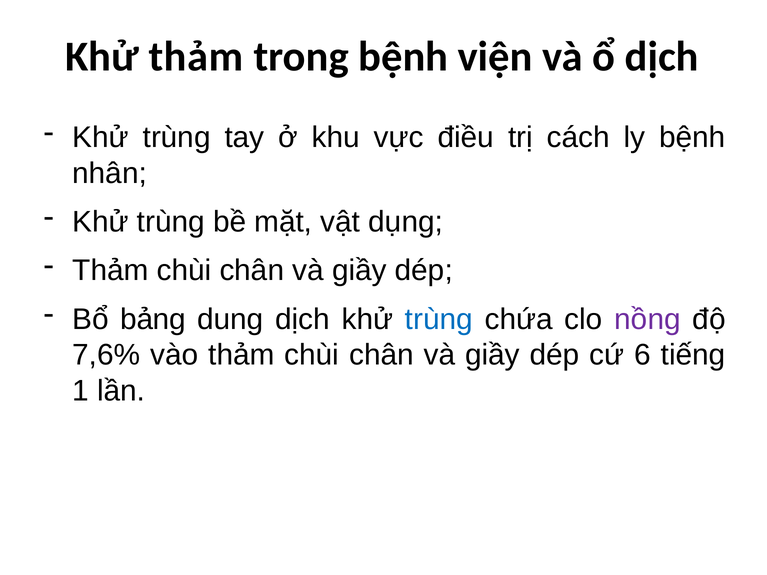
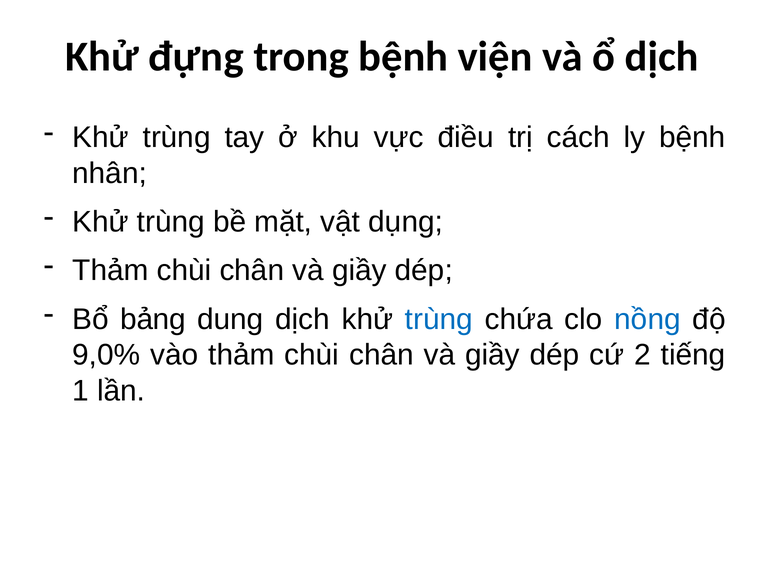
Khử thảm: thảm -> đựng
nồng colour: purple -> blue
7,6%: 7,6% -> 9,0%
6: 6 -> 2
